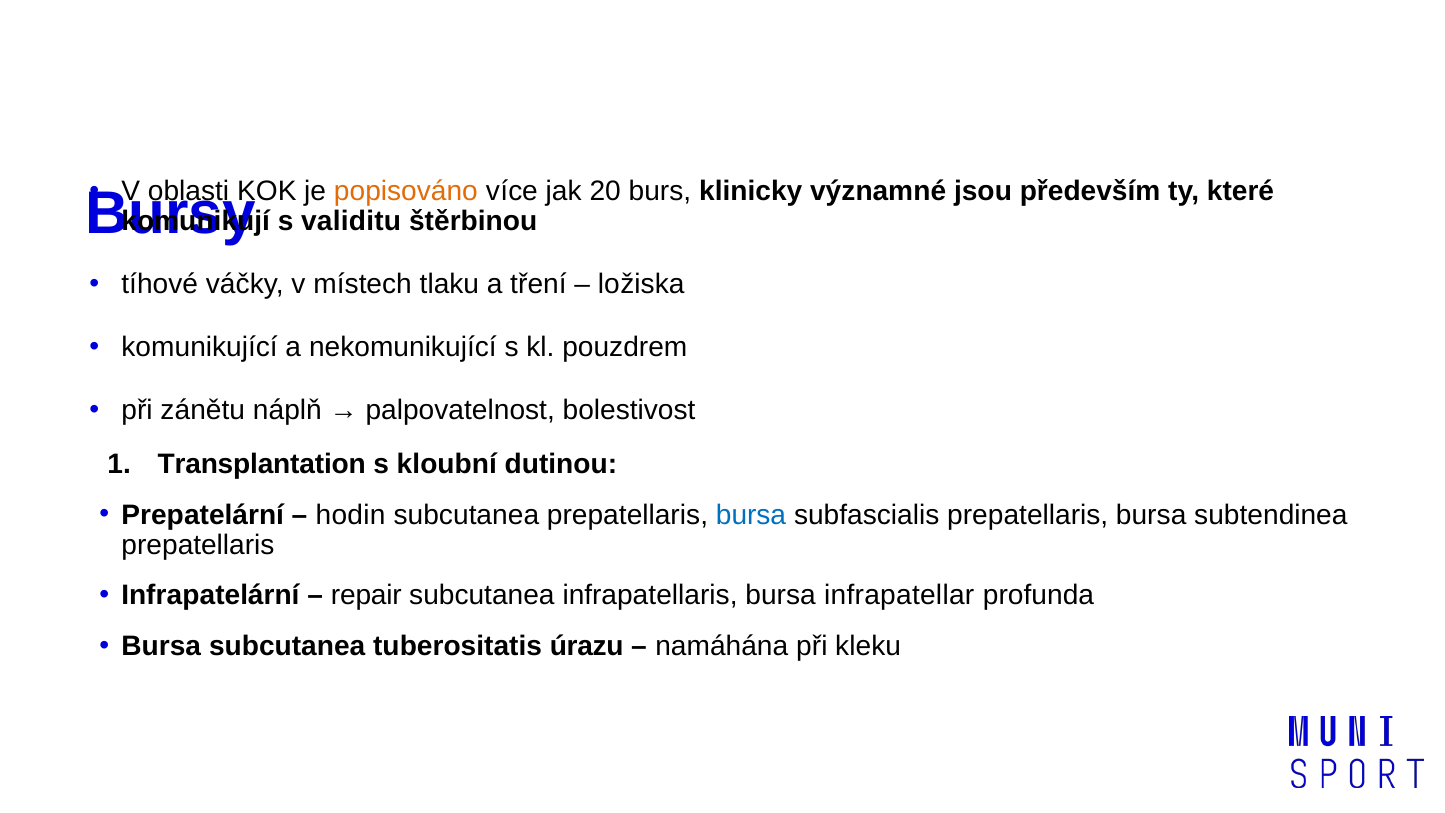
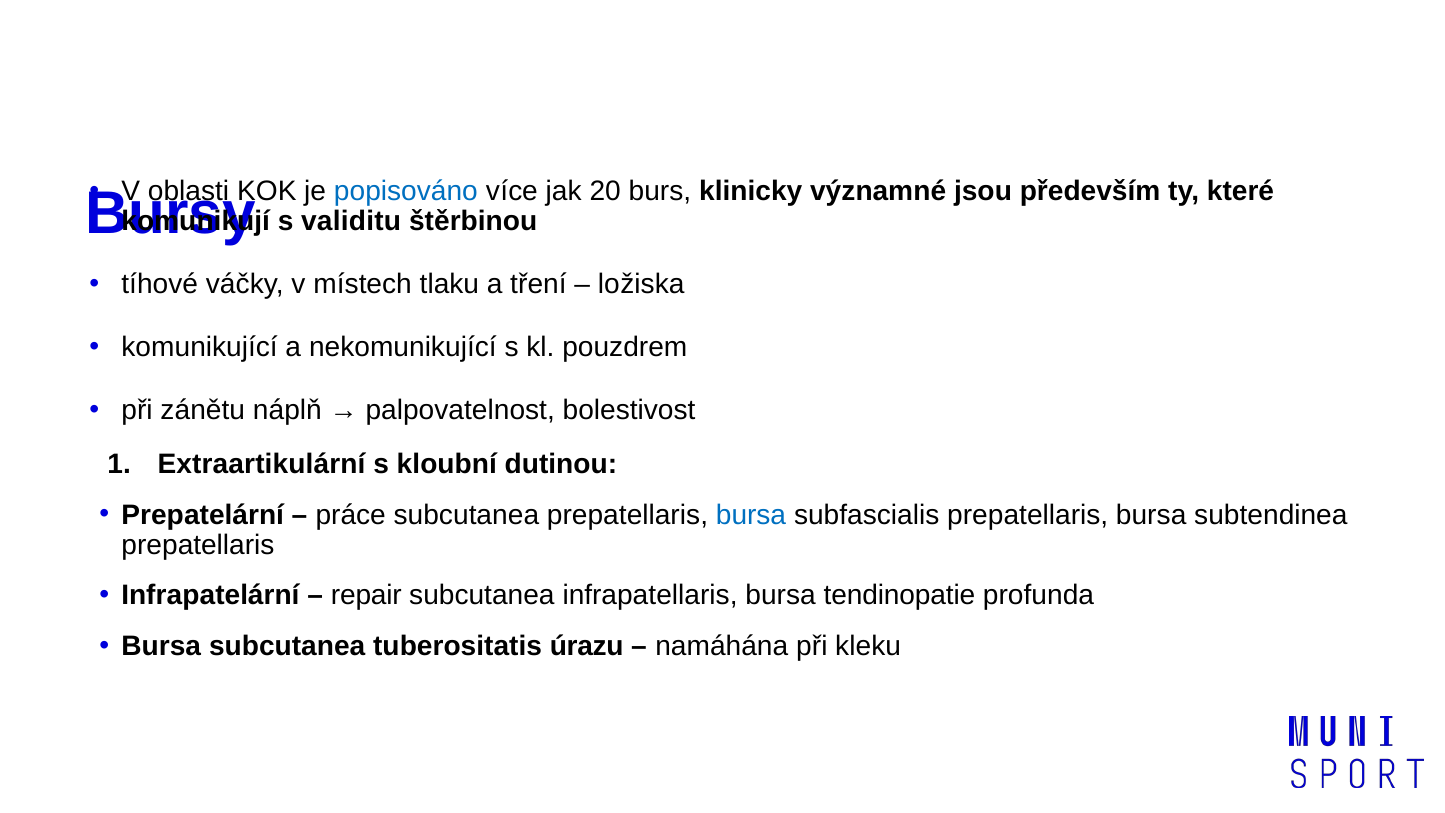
popisováno colour: orange -> blue
Transplantation: Transplantation -> Extraartikulární
hodin: hodin -> práce
infrapatellar: infrapatellar -> tendinopatie
